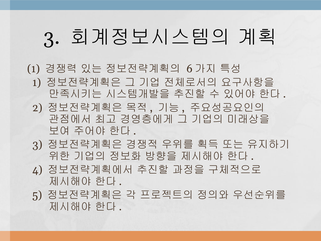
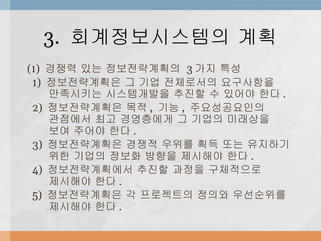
6 at (189, 69): 6 -> 3
